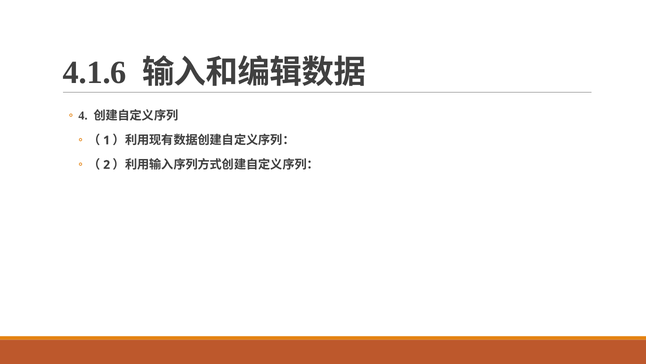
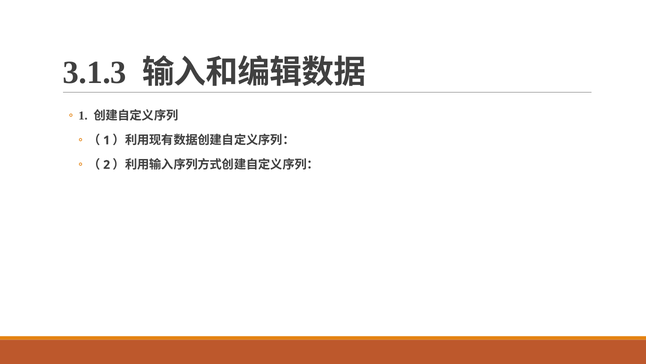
4.1.6: 4.1.6 -> 3.1.3
4 at (83, 116): 4 -> 1
